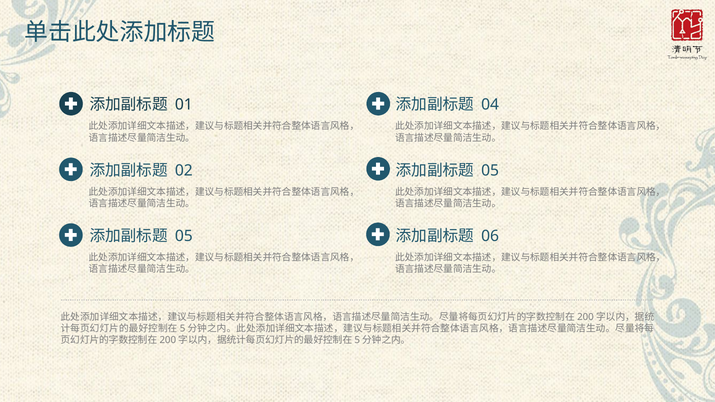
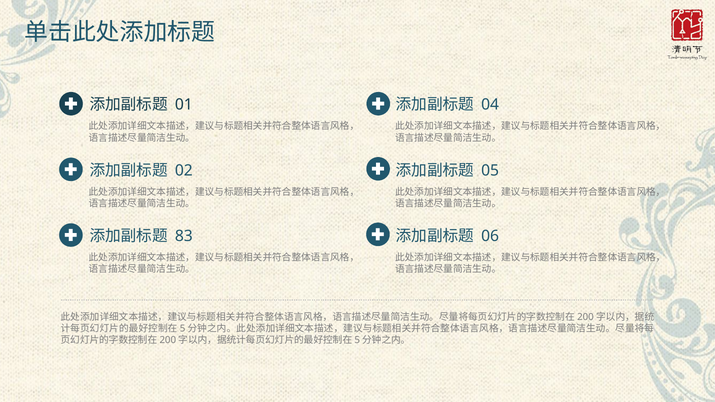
05 at (184, 236): 05 -> 83
